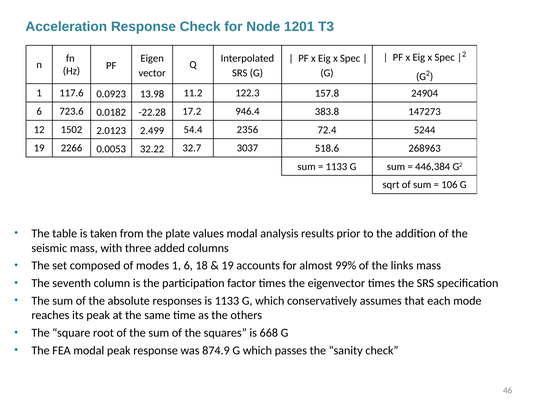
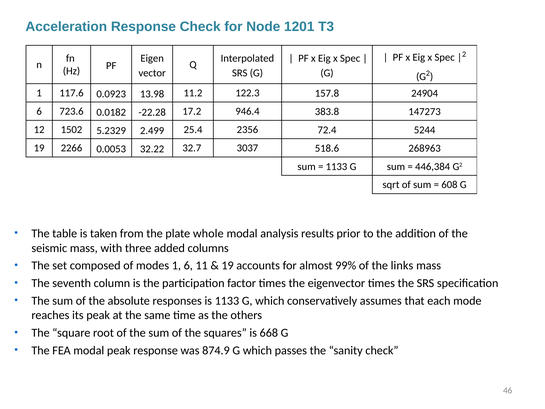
2.0123: 2.0123 -> 5.2329
54.4: 54.4 -> 25.4
106: 106 -> 608
values: values -> whole
18: 18 -> 11
